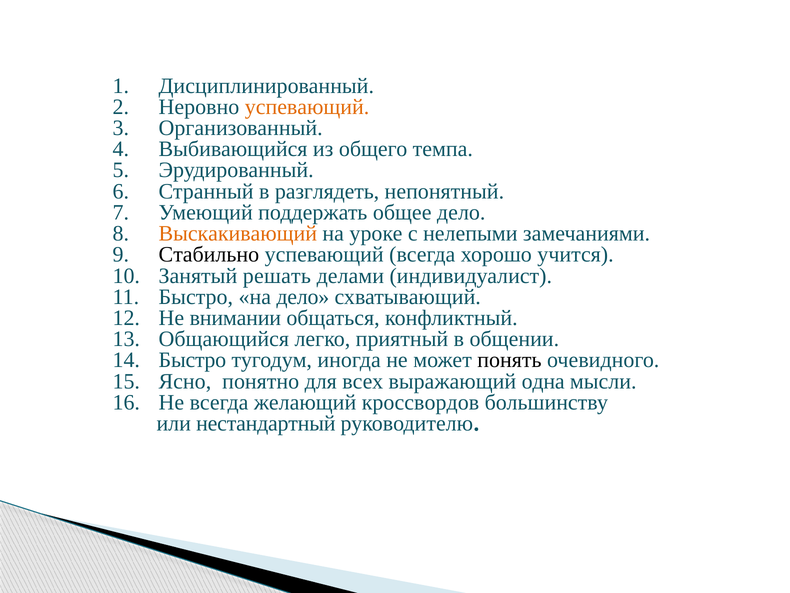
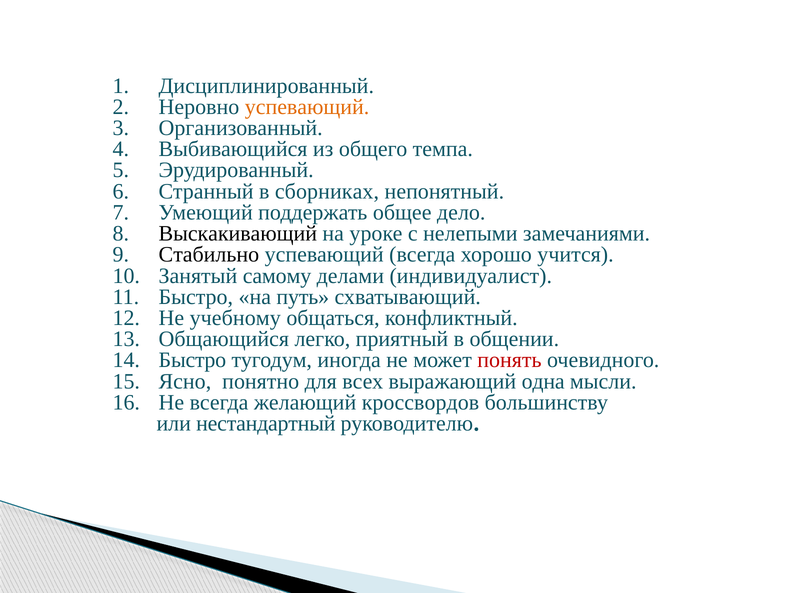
разглядеть: разглядеть -> сборниках
Выскакивающий colour: orange -> black
решать: решать -> самому
на дело: дело -> путь
внимании: внимании -> учебному
понять colour: black -> red
